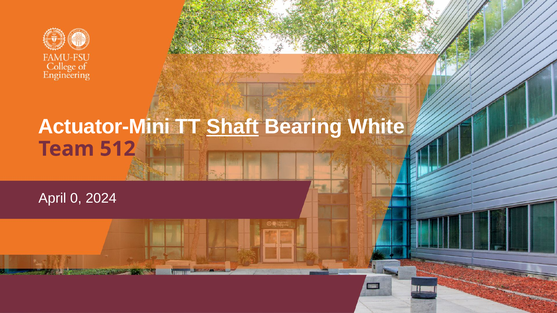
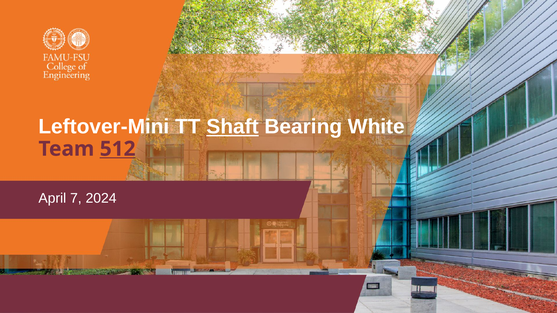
Actuator-Mini: Actuator-Mini -> Leftover-Mini
512 underline: none -> present
0: 0 -> 7
